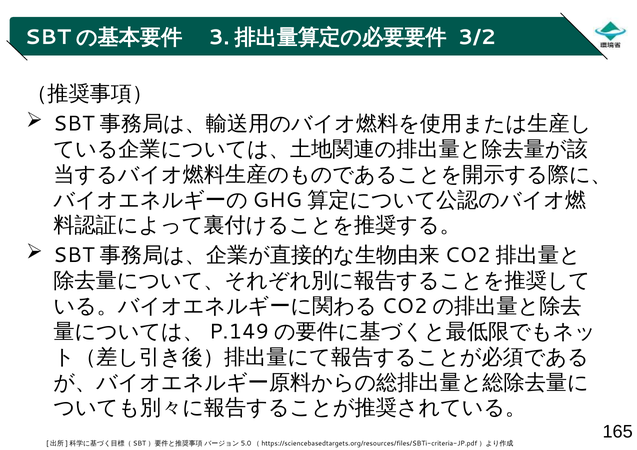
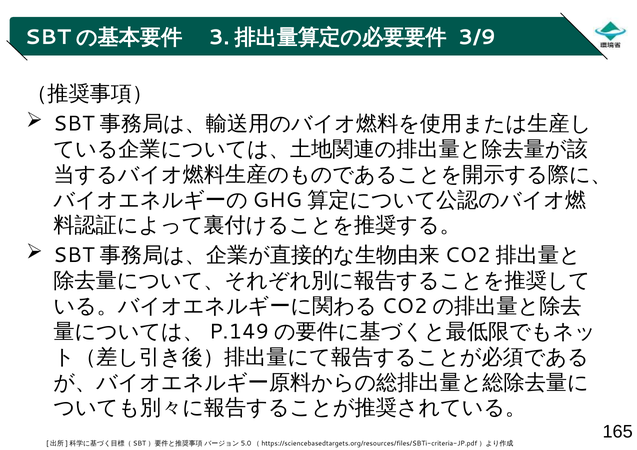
3/2: 3/2 -> 3/9
